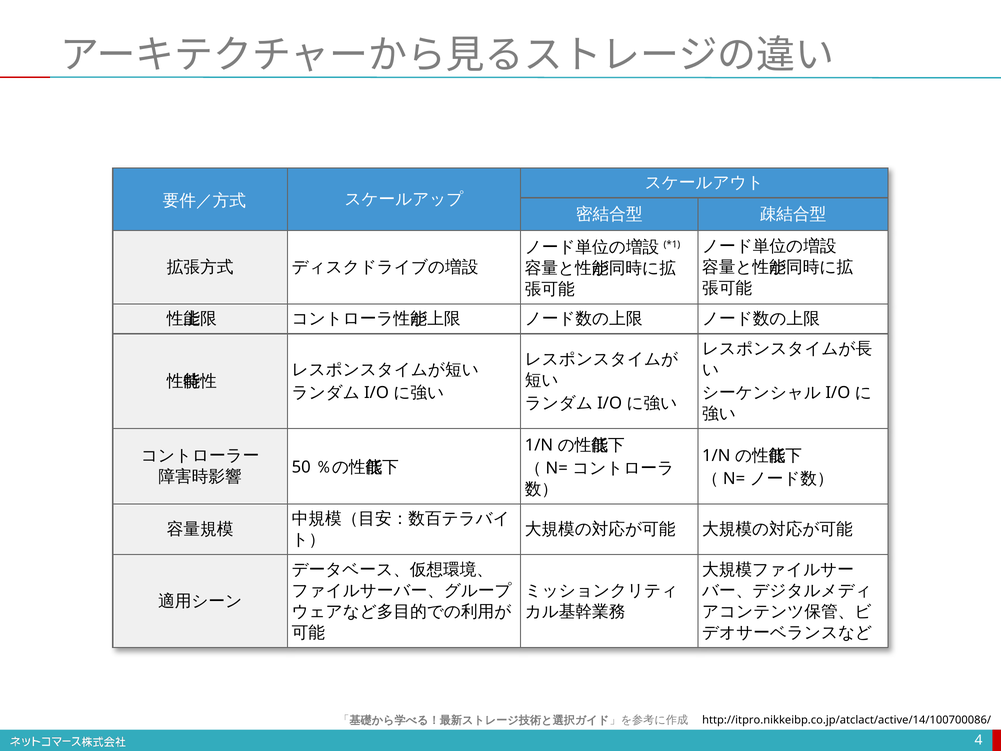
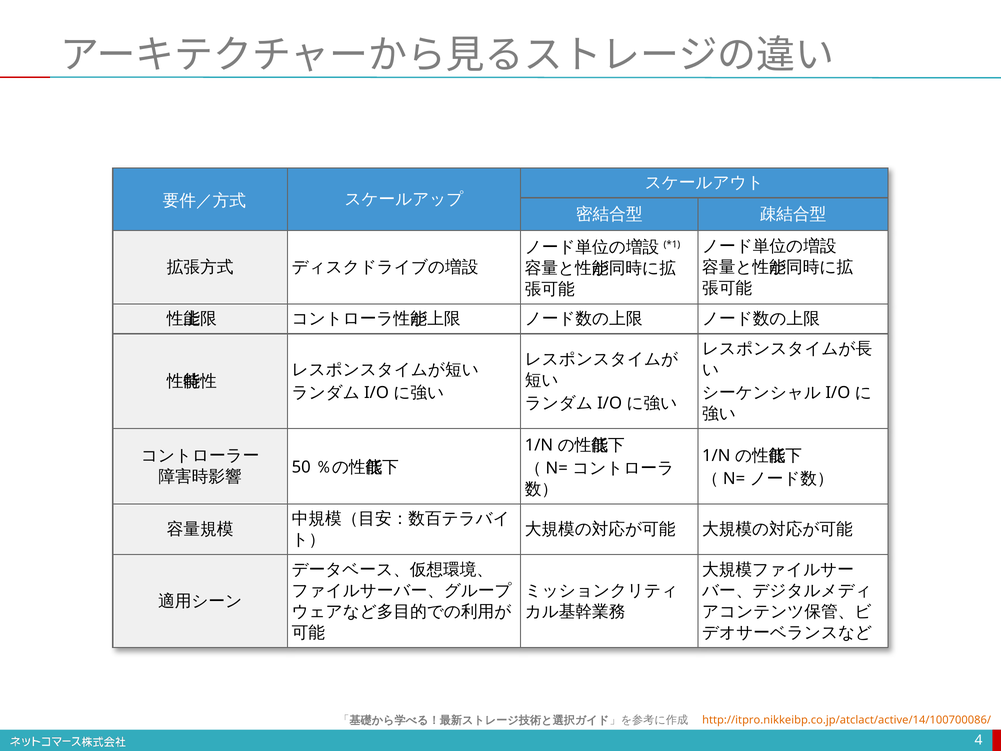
http://itpro.nikkeibp.co.jp/atclact/active/14/100700086/ colour: black -> orange
